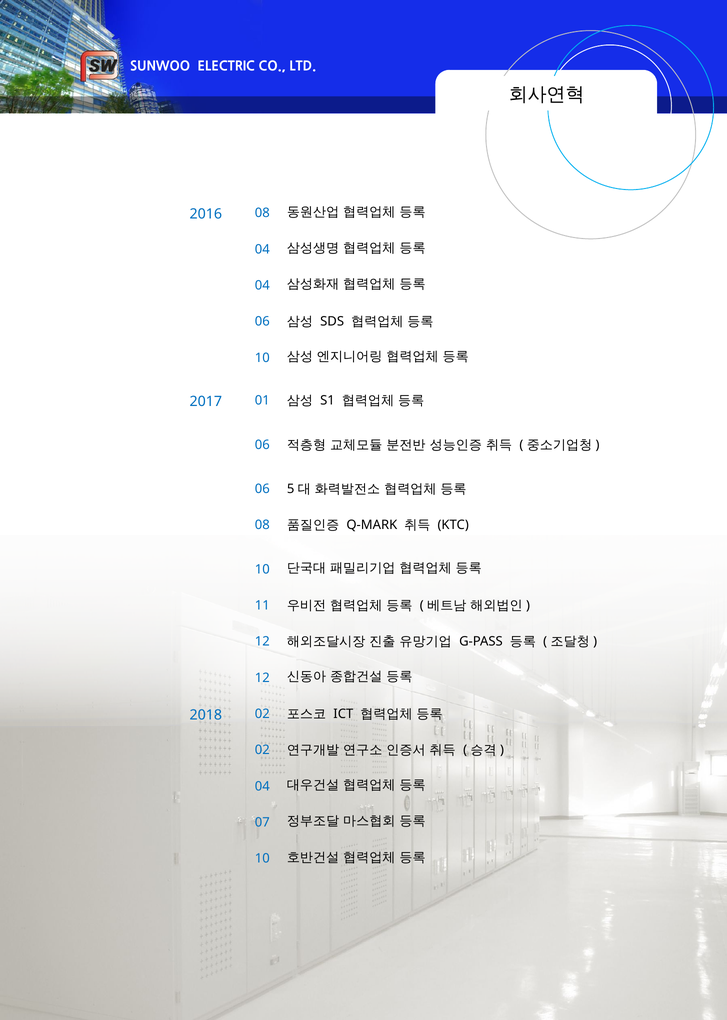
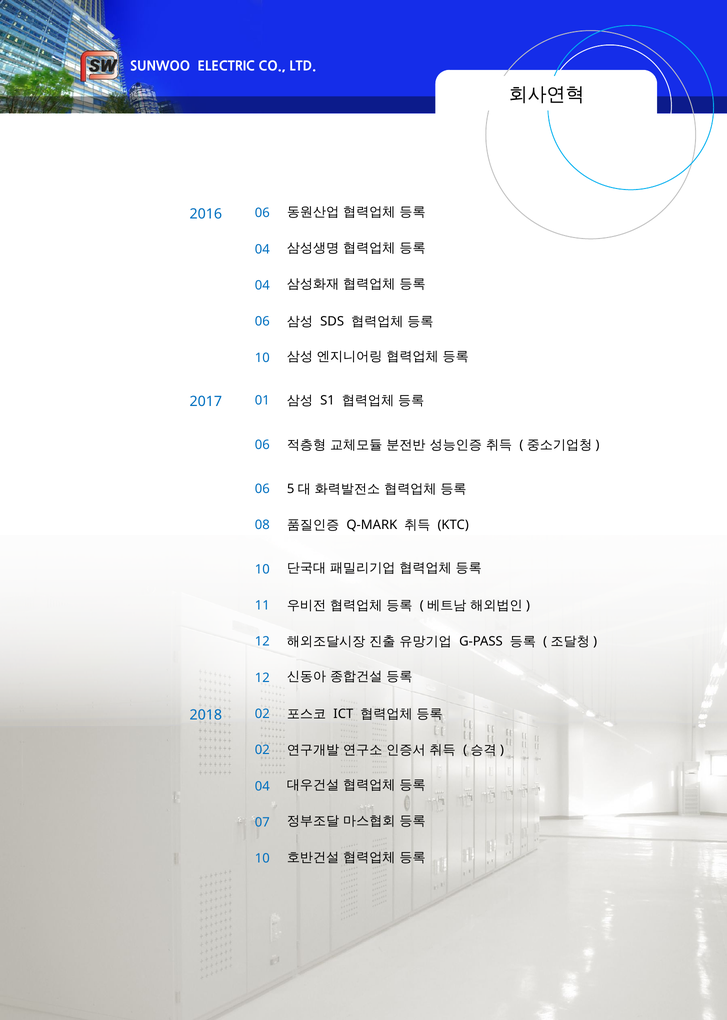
2016 08: 08 -> 06
